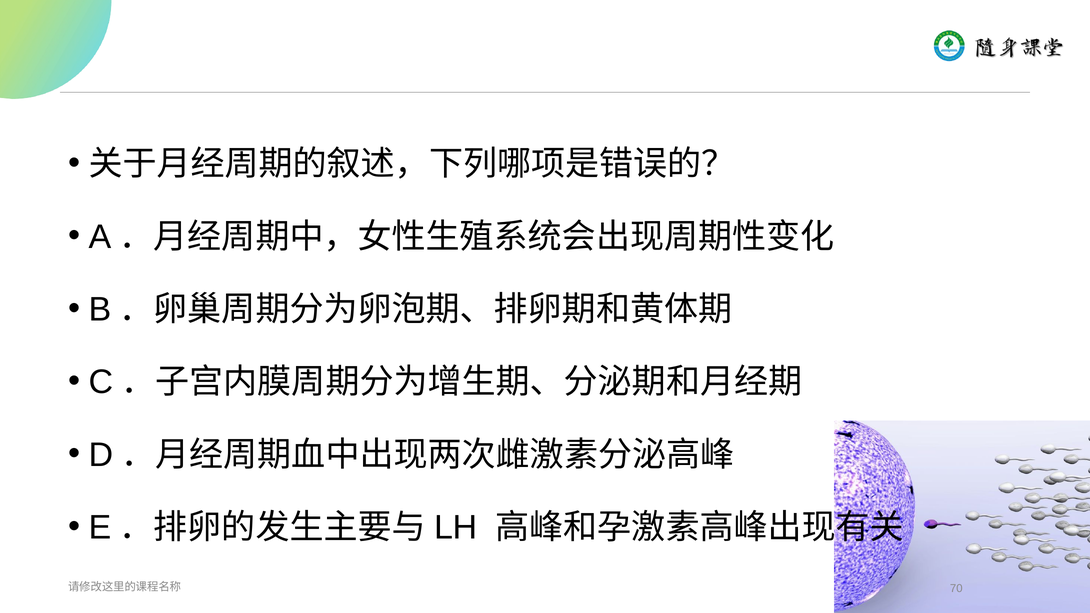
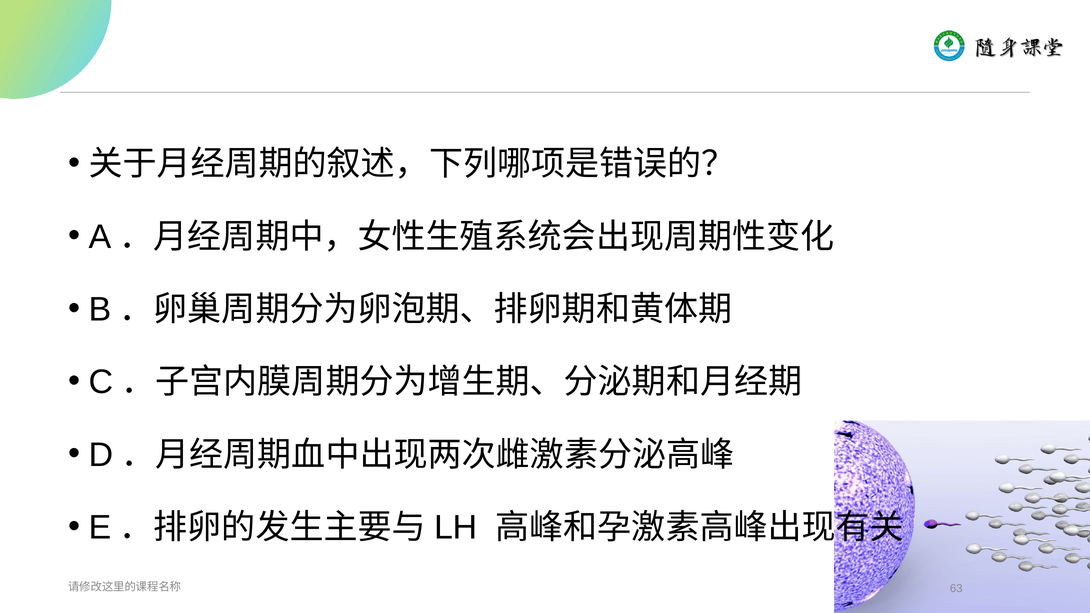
70: 70 -> 63
